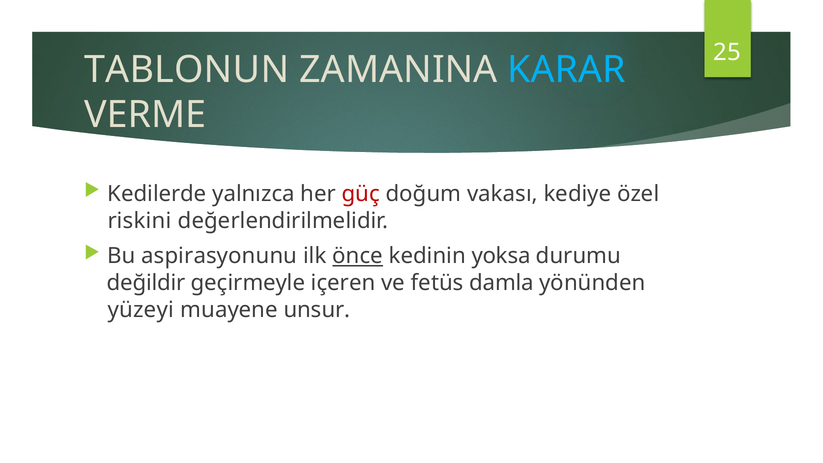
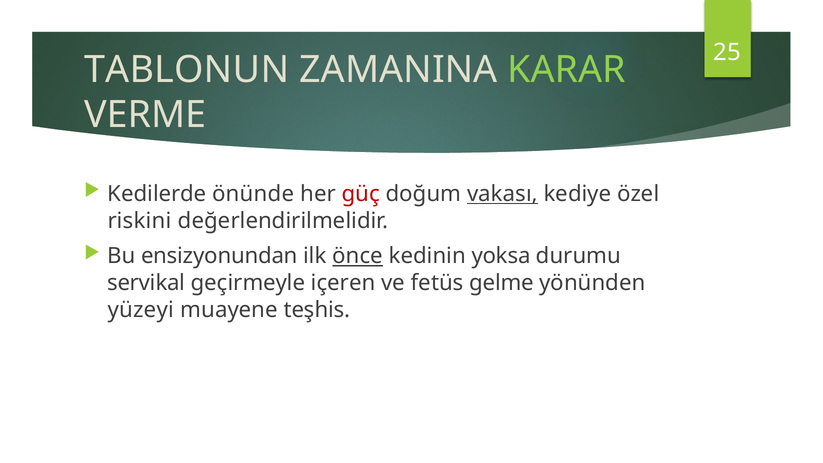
KARAR colour: light blue -> light green
yalnızca: yalnızca -> önünde
vakası underline: none -> present
aspirasyonunu: aspirasyonunu -> ensizyonundan
değildir: değildir -> servikal
damla: damla -> gelme
unsur: unsur -> teşhis
